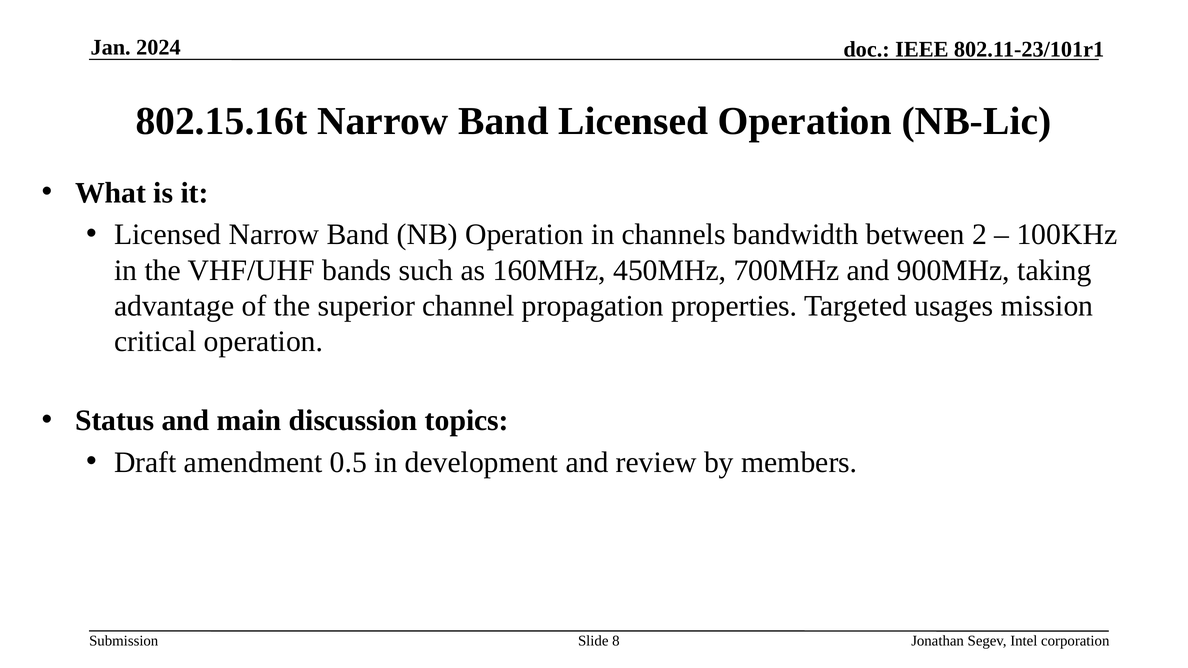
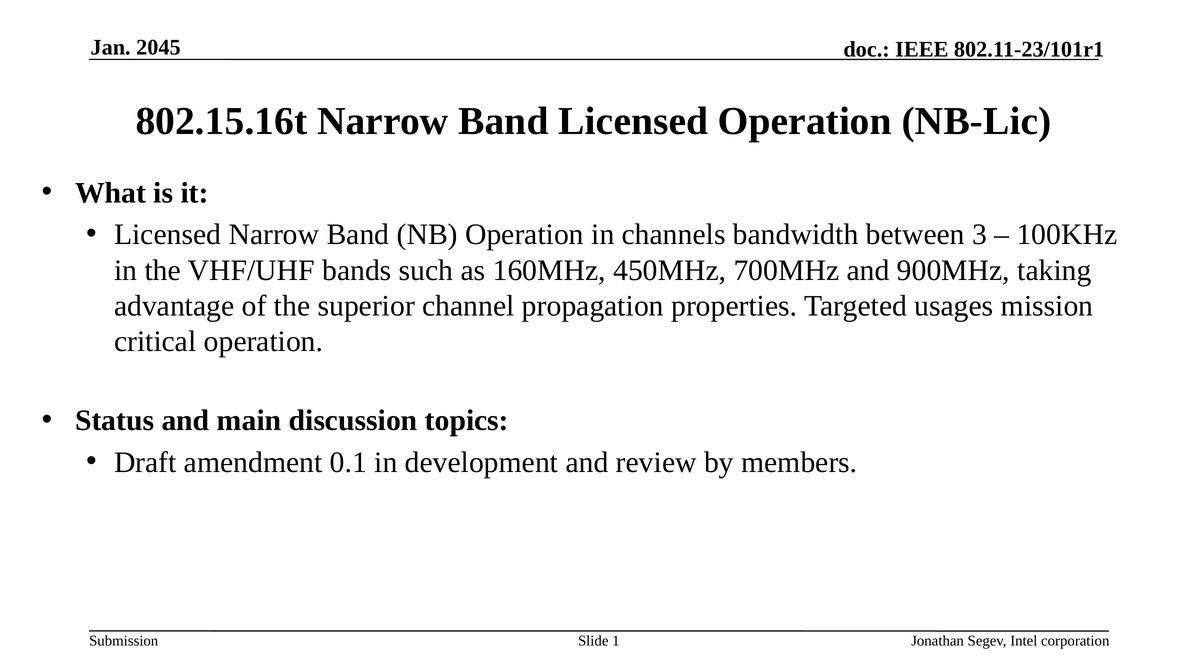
2024: 2024 -> 2045
2: 2 -> 3
0.5: 0.5 -> 0.1
8: 8 -> 1
